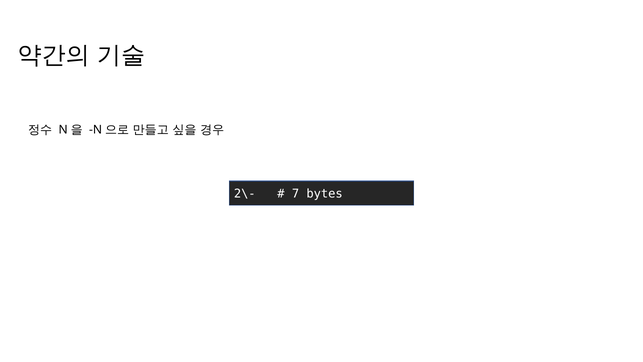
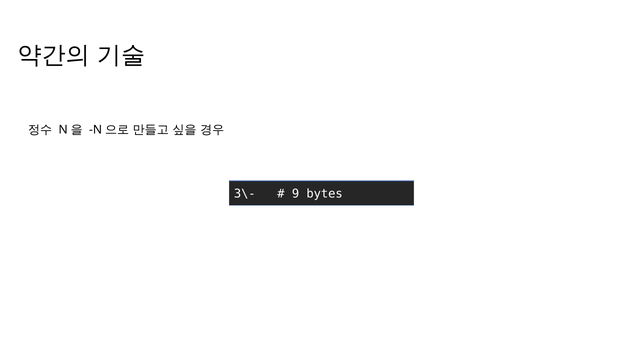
2\-: 2\- -> 3\-
7: 7 -> 9
